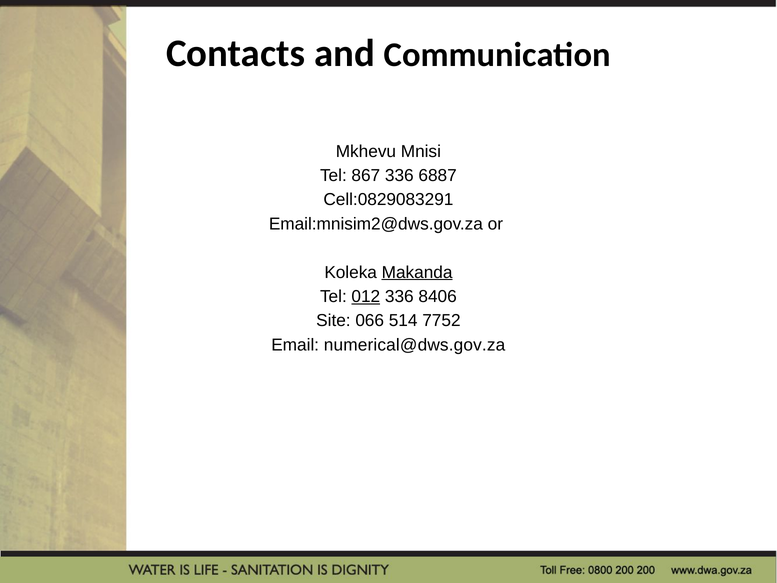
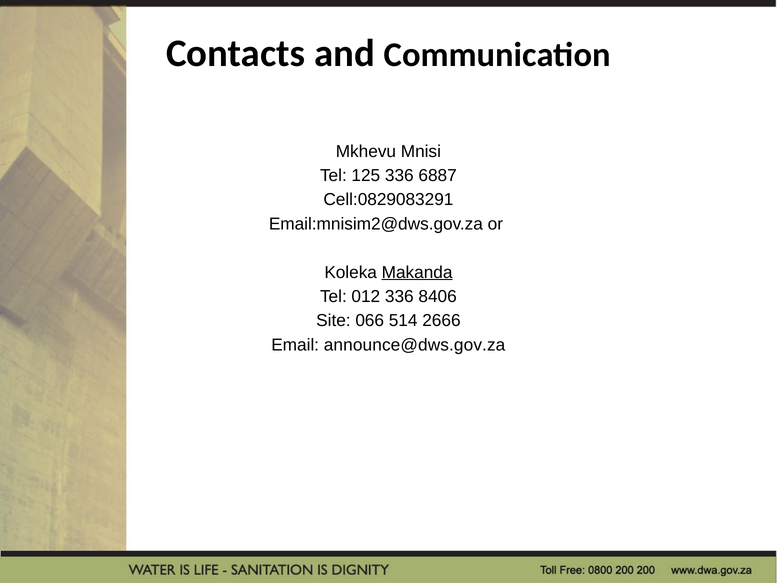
867: 867 -> 125
012 underline: present -> none
7752: 7752 -> 2666
numerical@dws.gov.za: numerical@dws.gov.za -> announce@dws.gov.za
